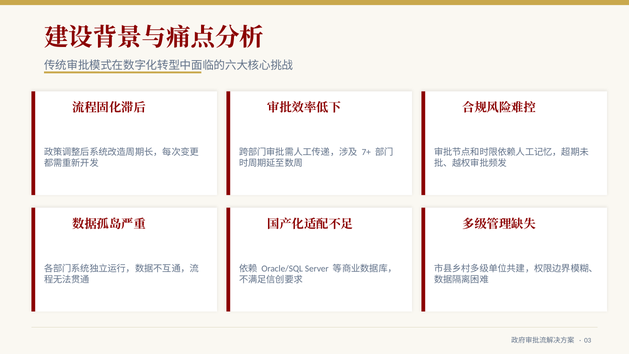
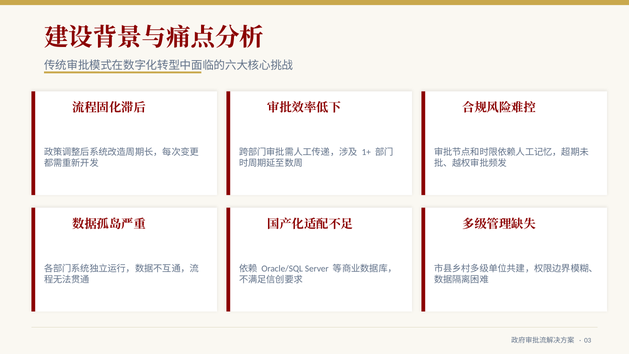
7+: 7+ -> 1+
